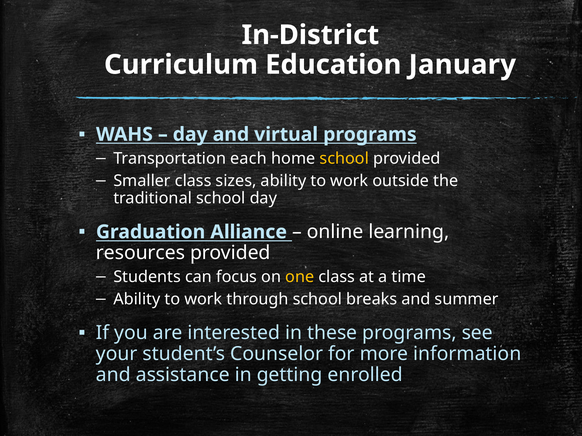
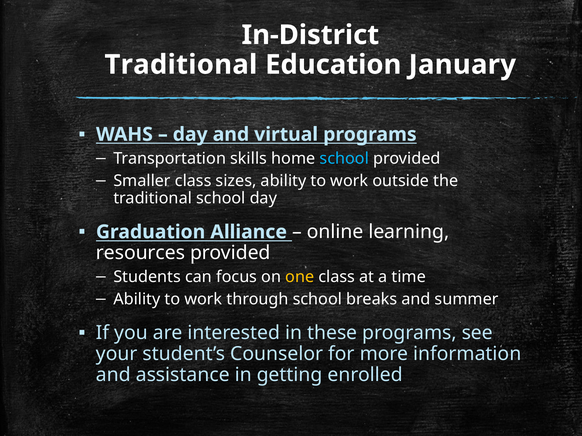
Curriculum at (181, 65): Curriculum -> Traditional
each: each -> skills
school at (344, 159) colour: yellow -> light blue
